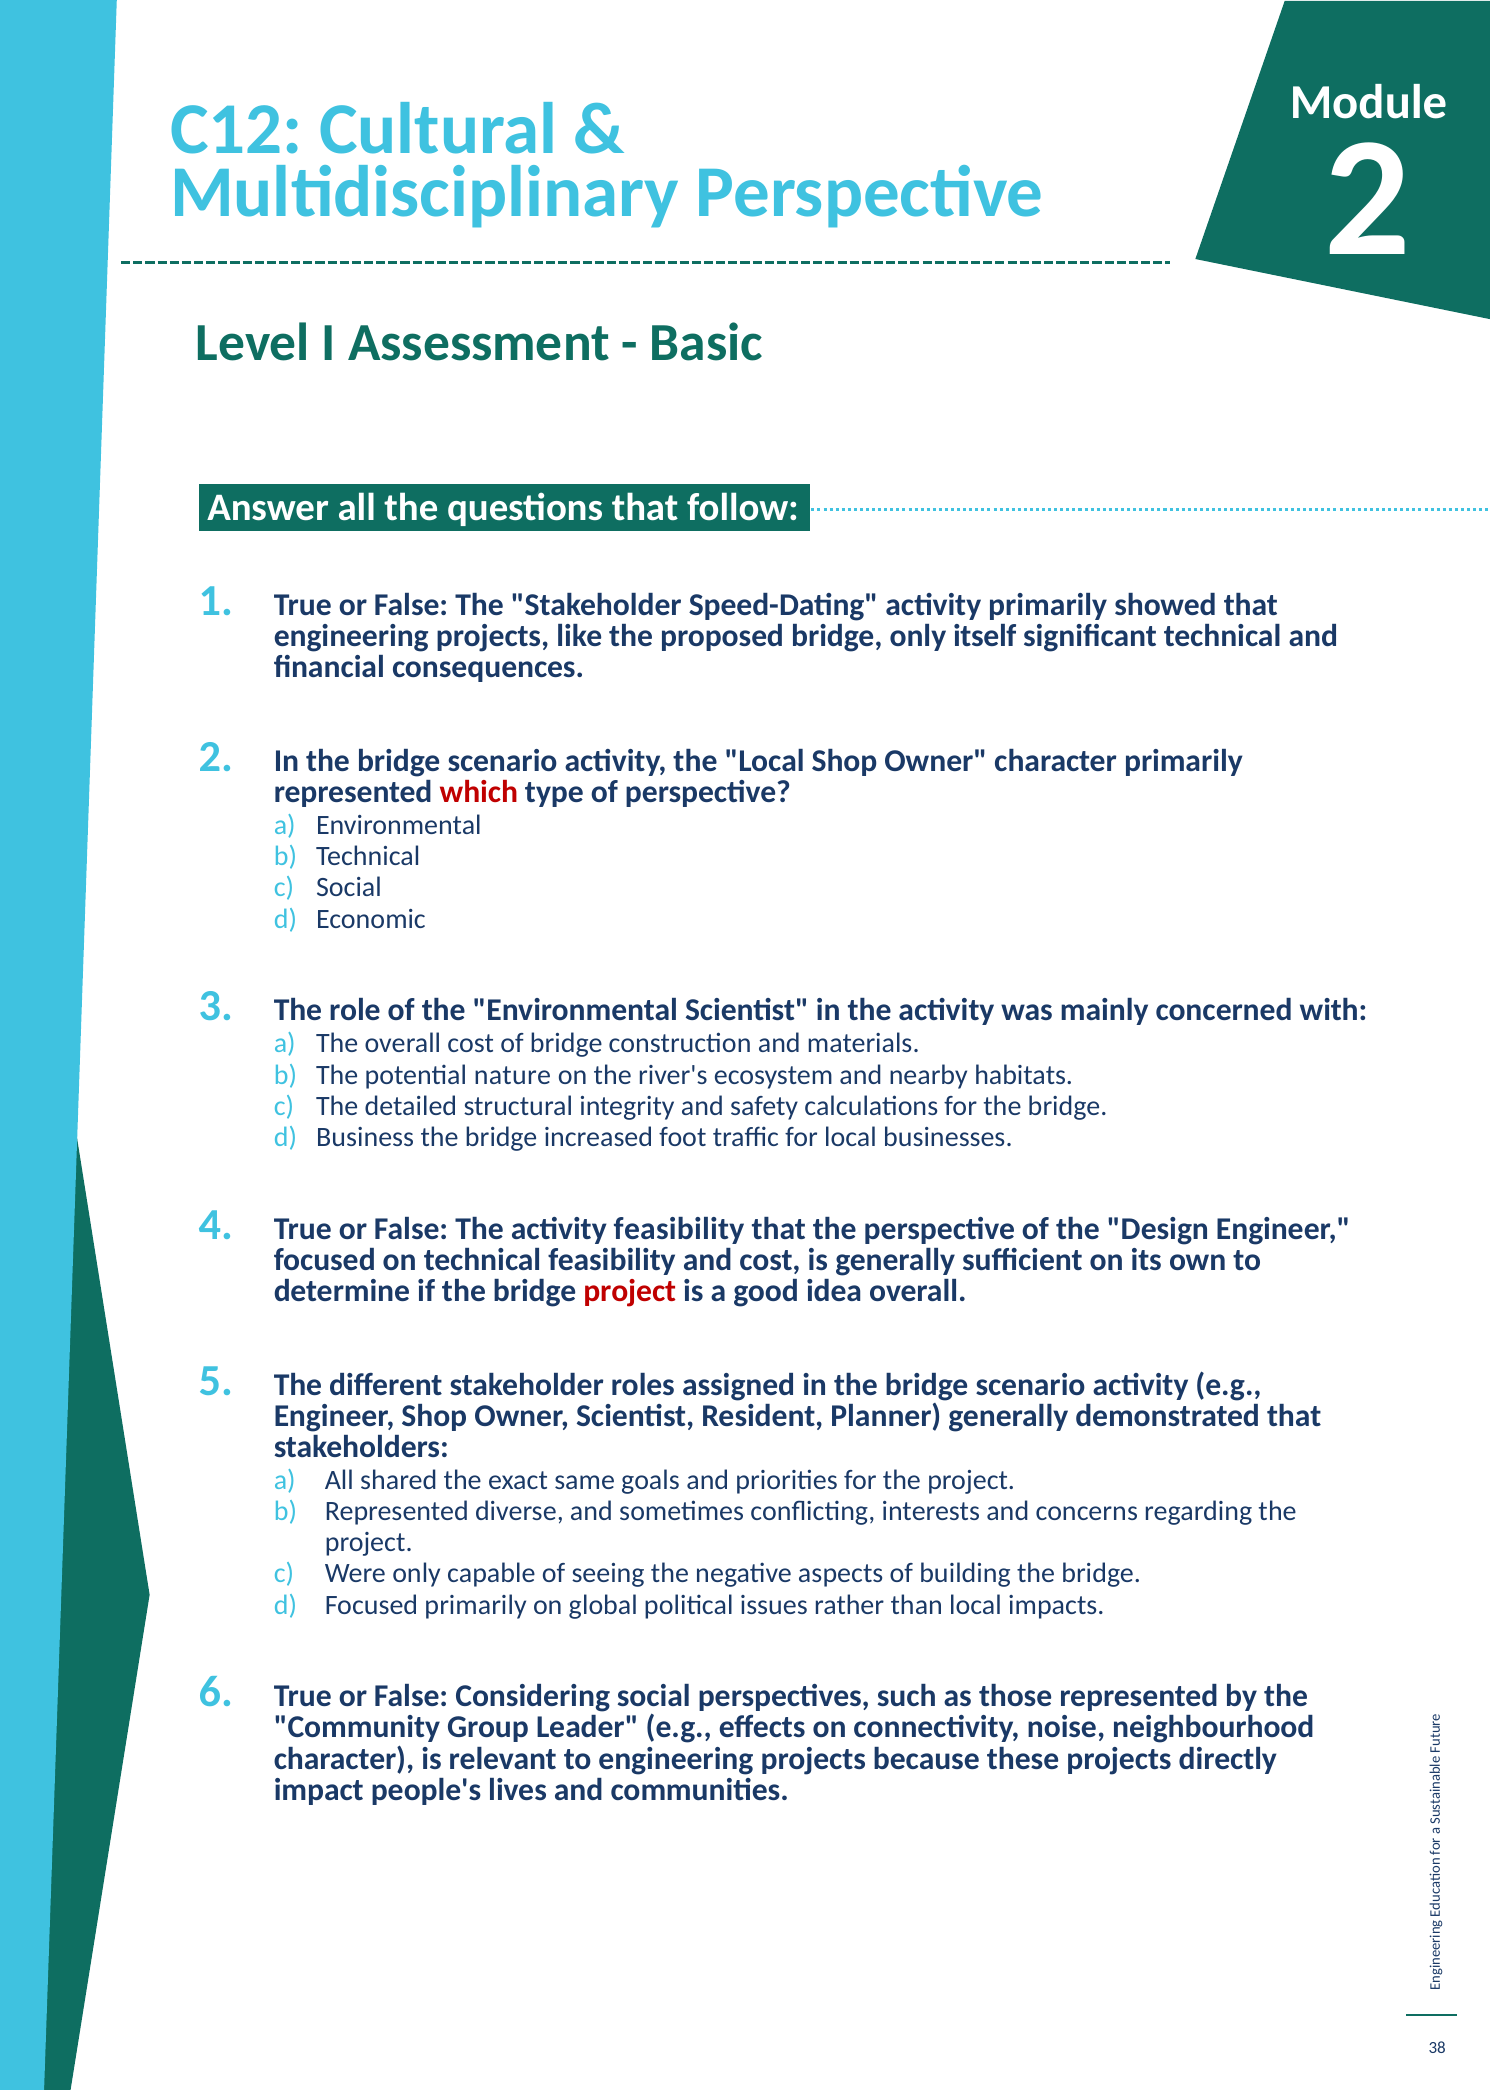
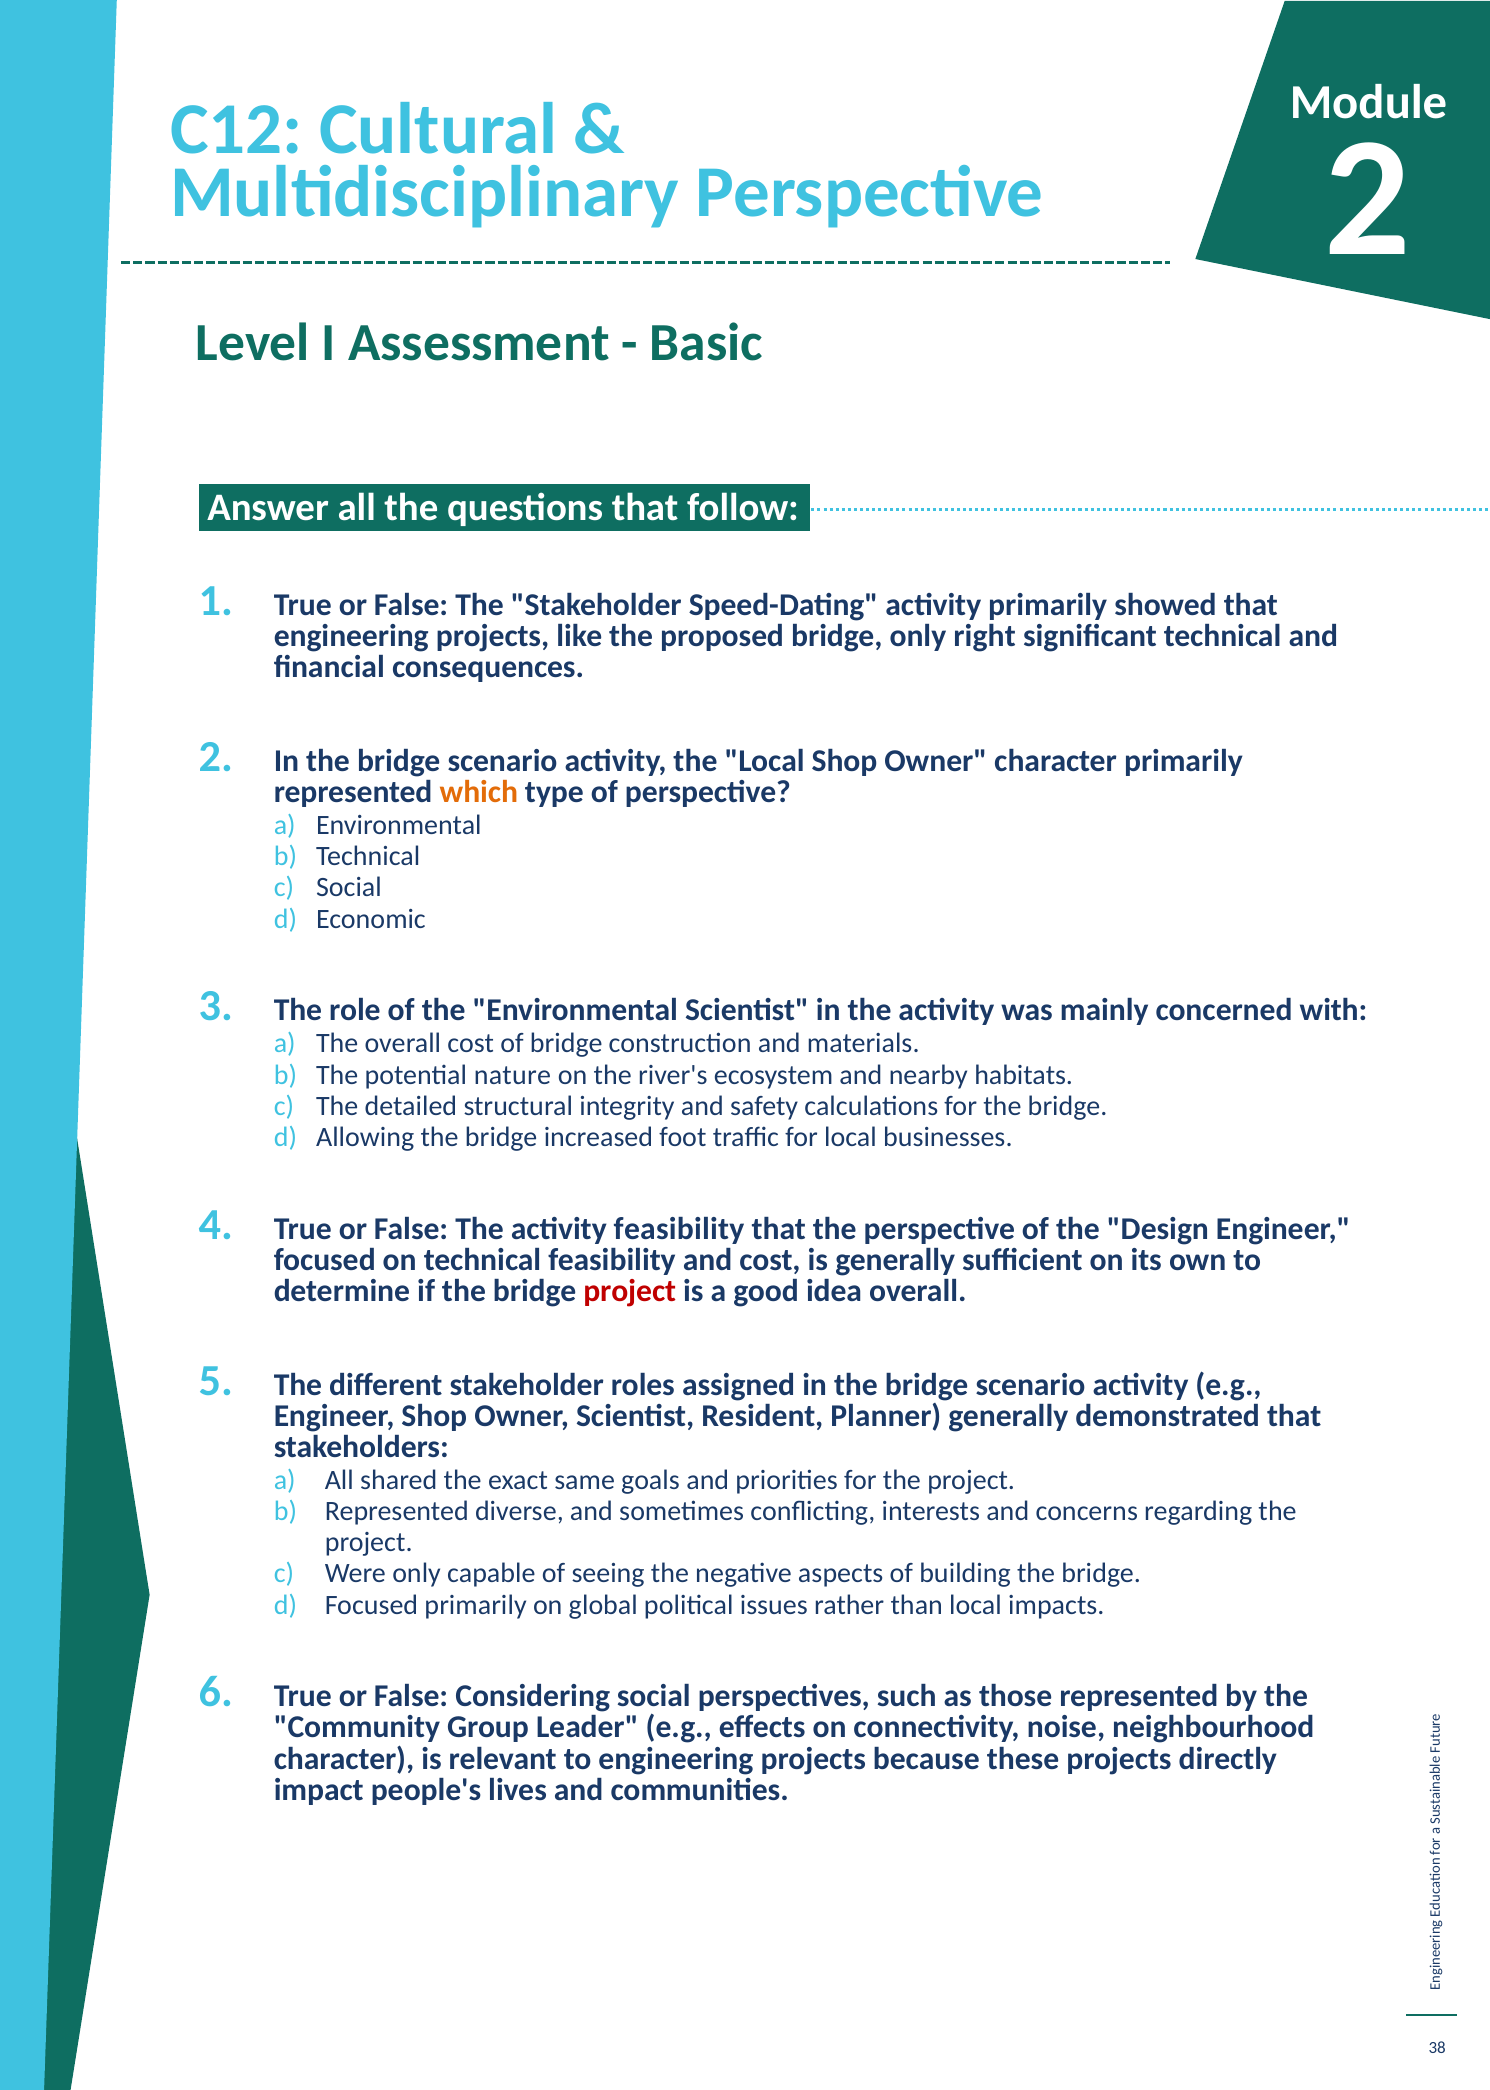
itself: itself -> right
which colour: red -> orange
Business: Business -> Allowing
